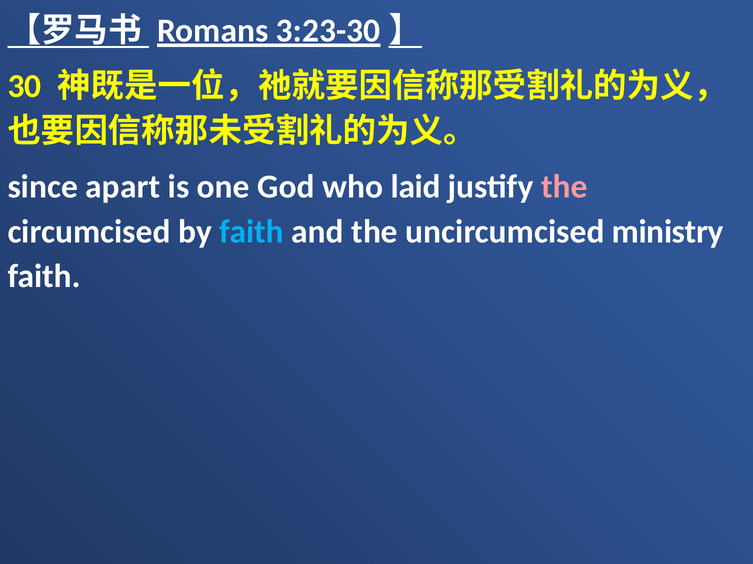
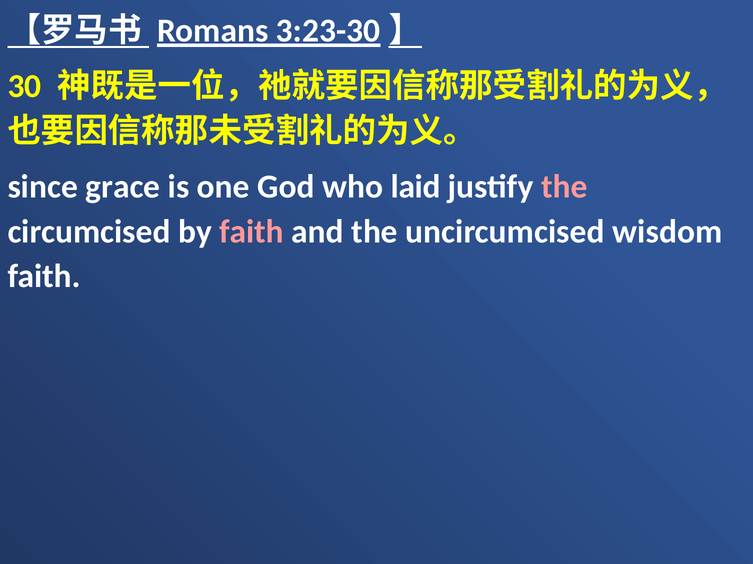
apart: apart -> grace
faith at (252, 232) colour: light blue -> pink
ministry: ministry -> wisdom
